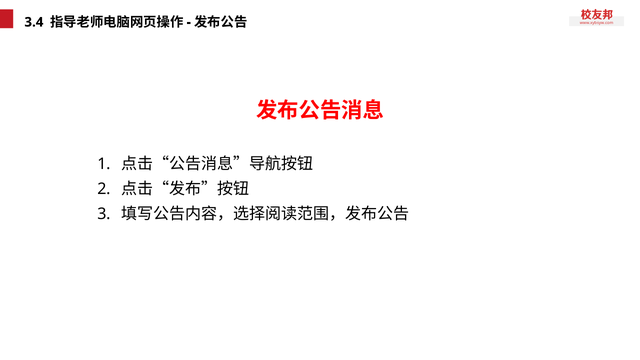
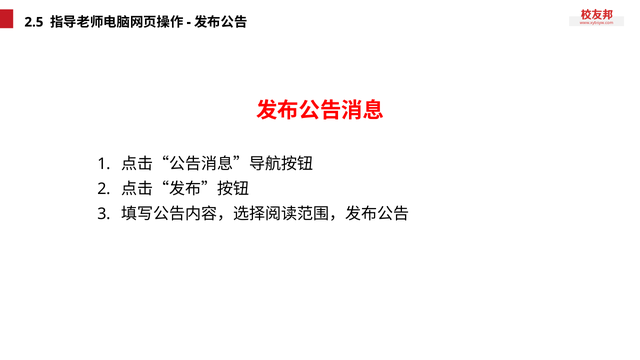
3.4: 3.4 -> 2.5
